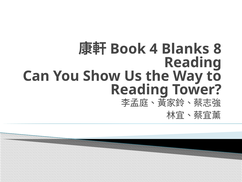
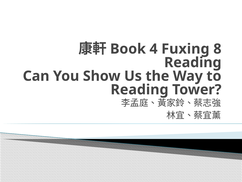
Blanks: Blanks -> Fuxing
